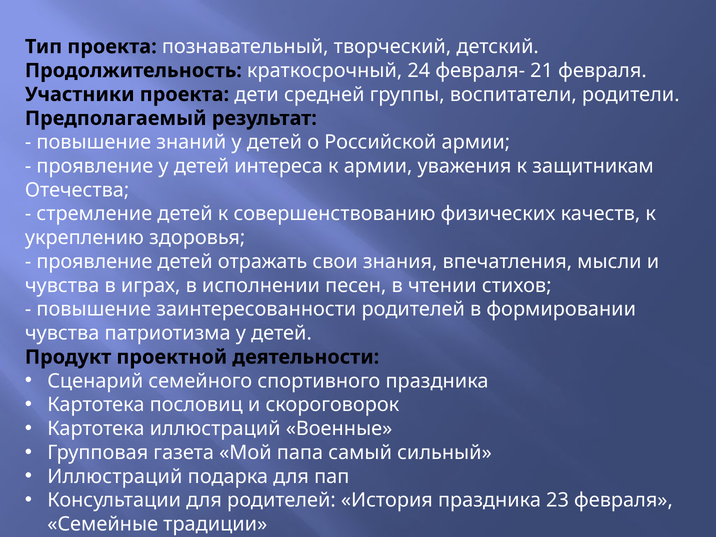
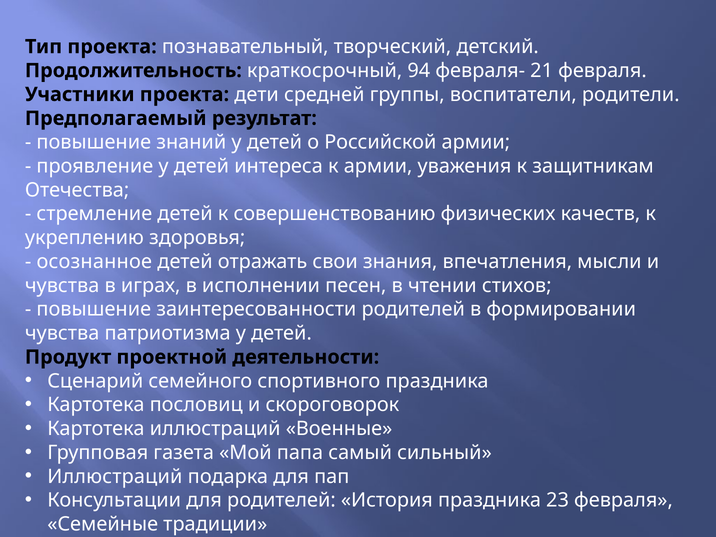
24: 24 -> 94
проявление at (94, 262): проявление -> осознанное
